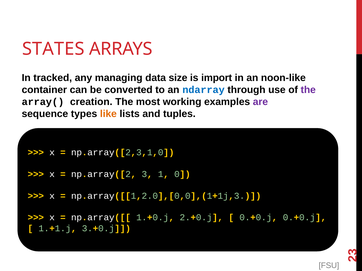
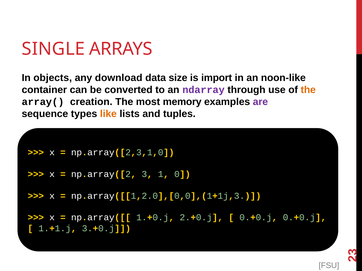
STATES: STATES -> SINGLE
tracked: tracked -> objects
managing: managing -> download
ndarray colour: blue -> purple
the at (308, 90) colour: purple -> orange
working: working -> memory
